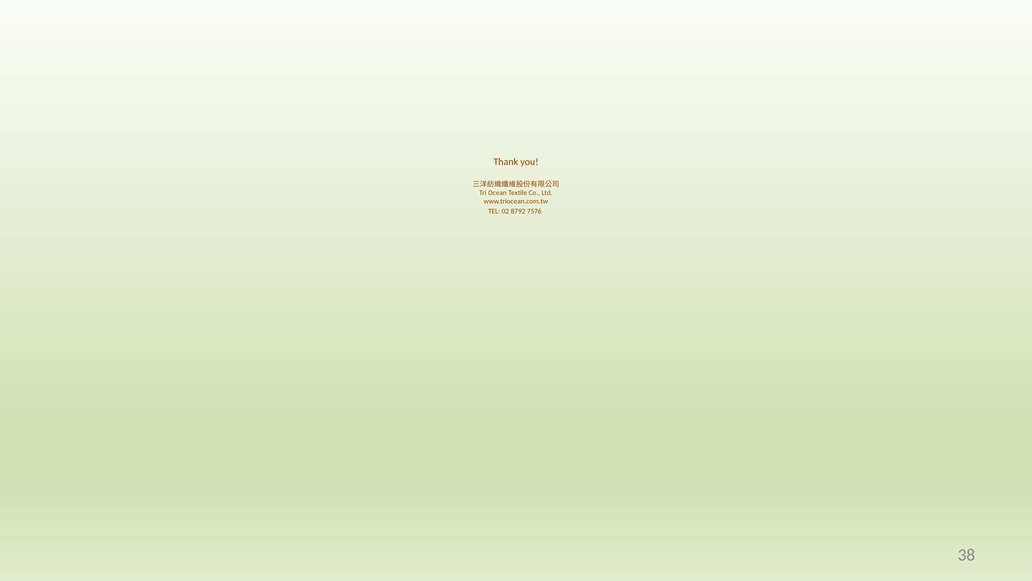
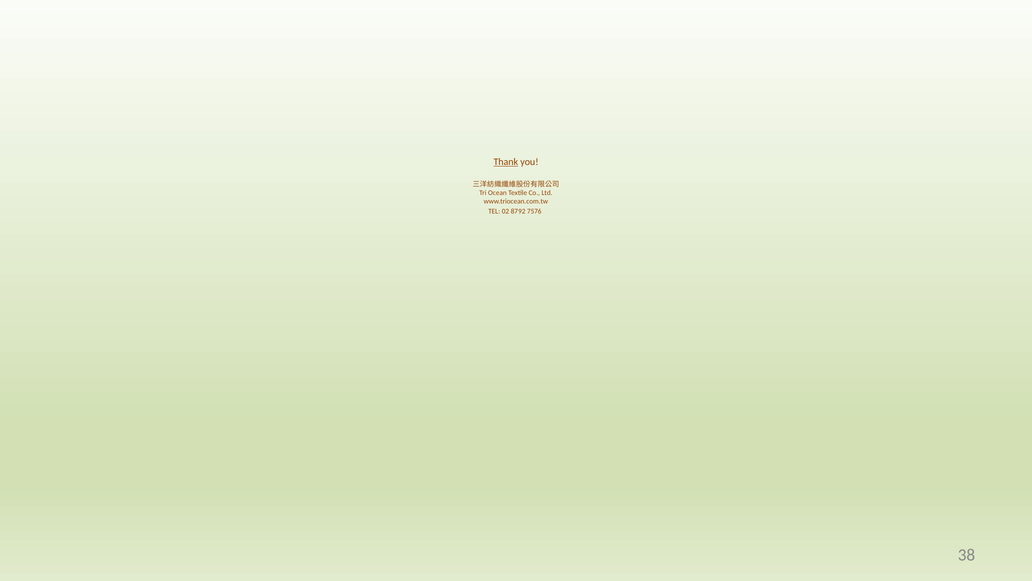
Thank underline: none -> present
